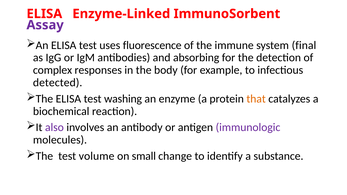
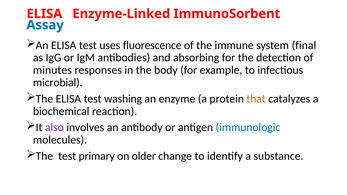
Assay colour: purple -> blue
complex: complex -> minutes
detected: detected -> microbial
immunologic colour: purple -> blue
volume: volume -> primary
small: small -> older
